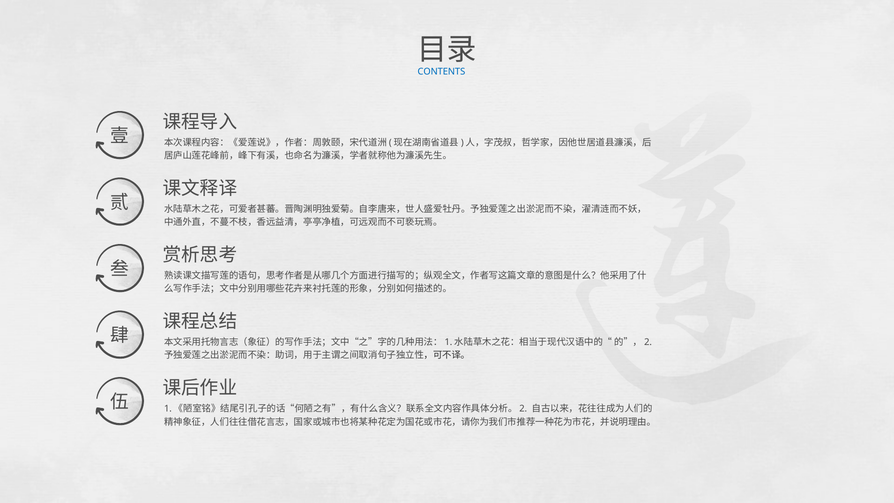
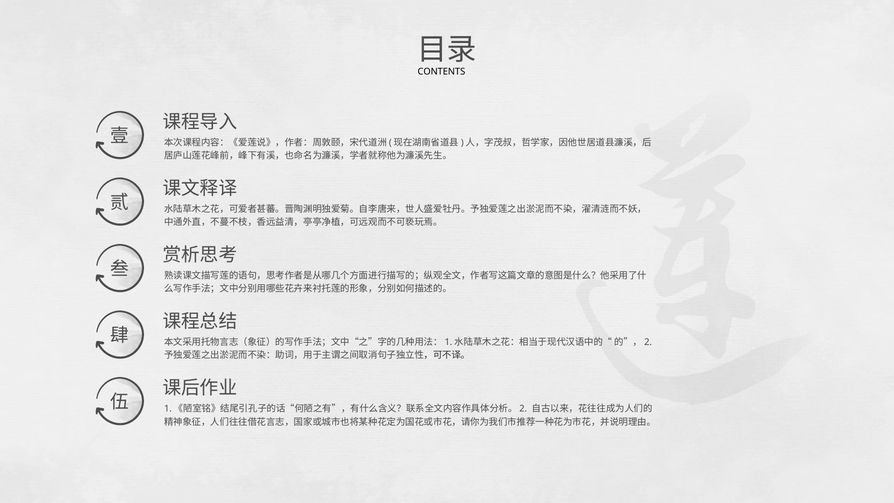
CONTENTS colour: blue -> black
